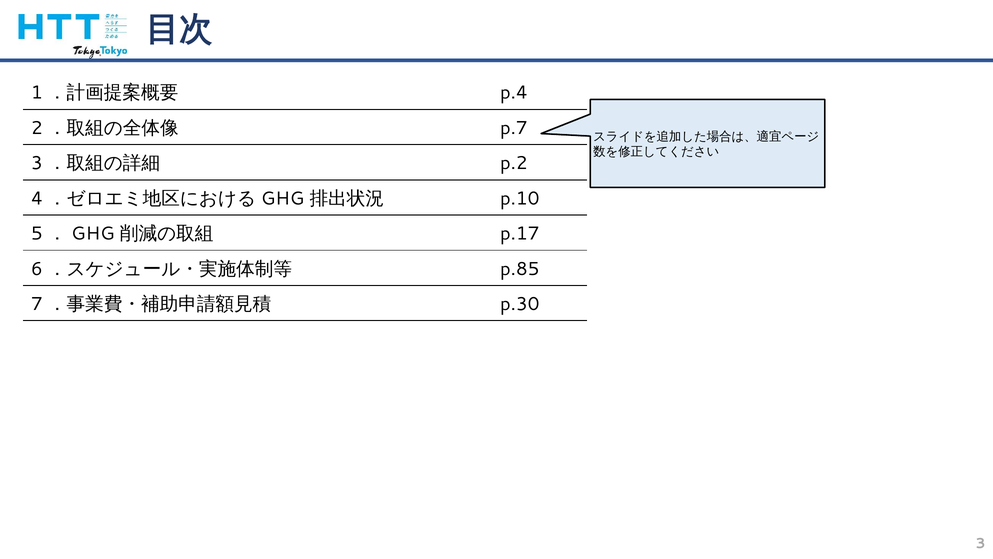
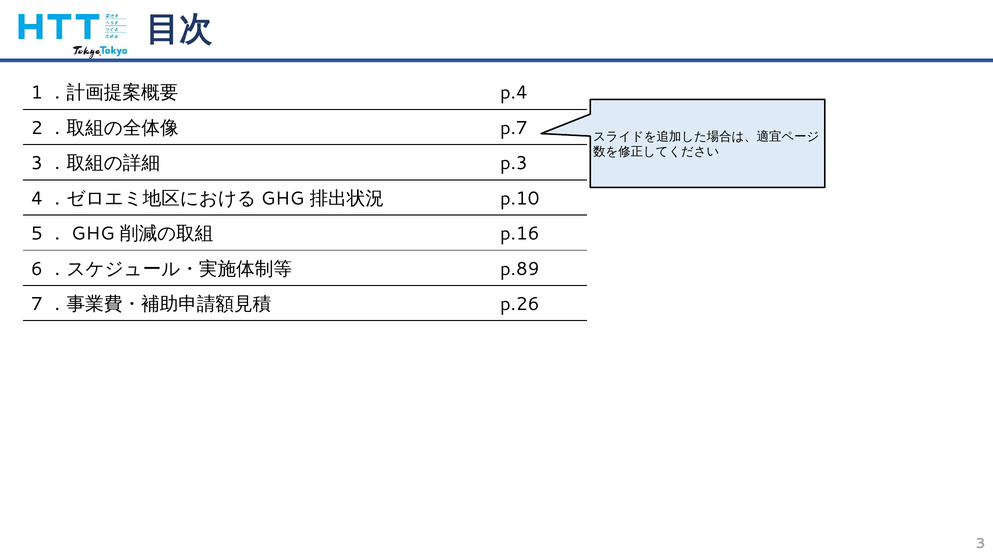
p.2: p.2 -> p.3
p.17: p.17 -> p.16
p.85: p.85 -> p.89
p.30: p.30 -> p.26
